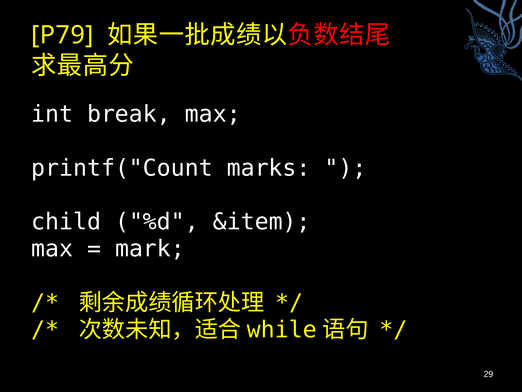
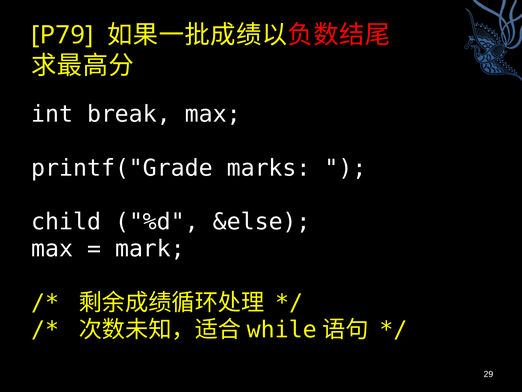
printf("Count: printf("Count -> printf("Grade
&item: &item -> &else
